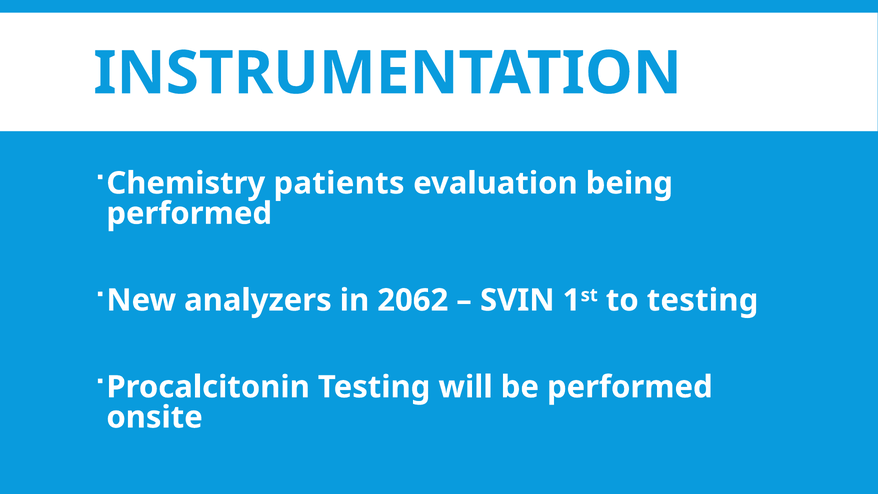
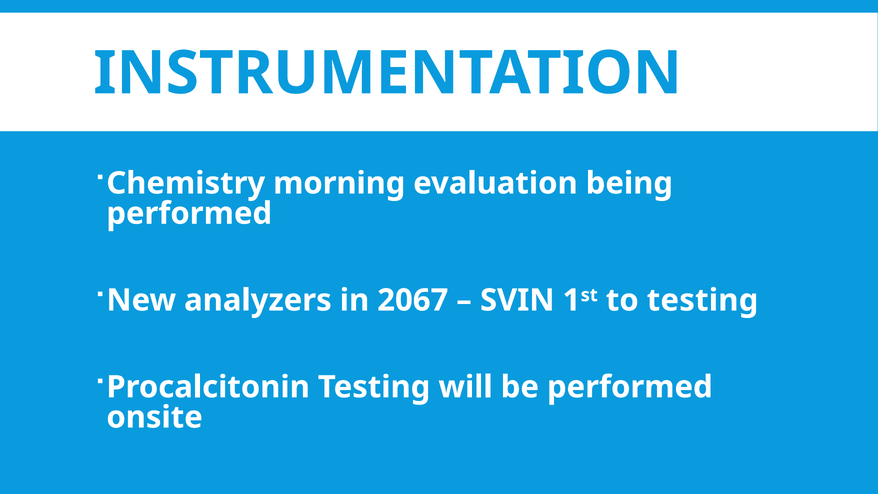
patients: patients -> morning
2062: 2062 -> 2067
